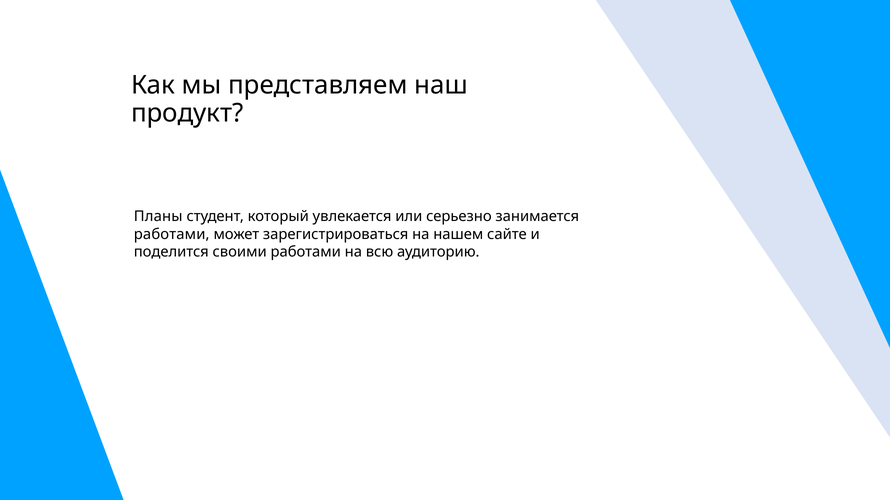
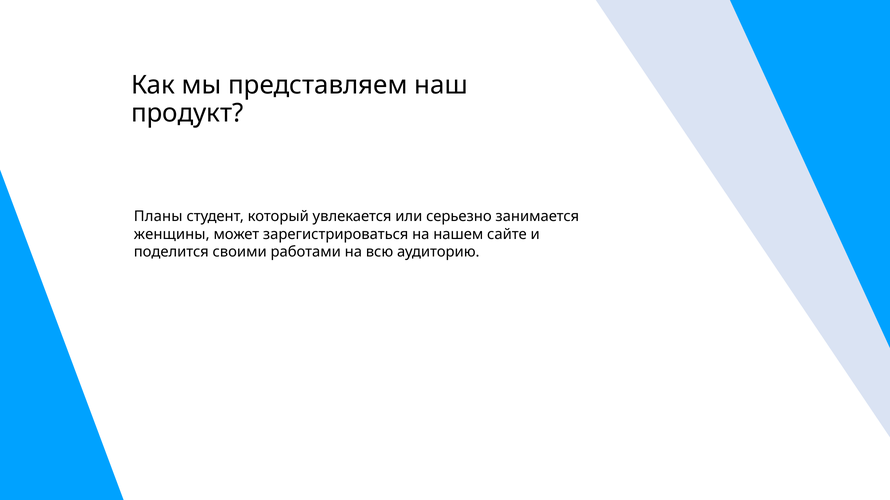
работами at (172, 235): работами -> женщины
